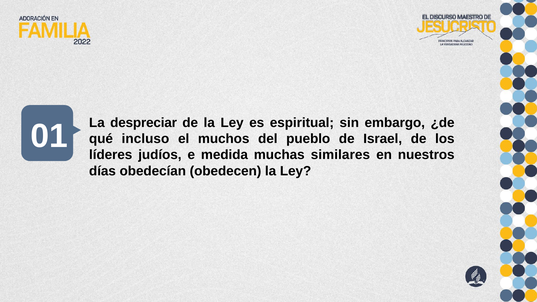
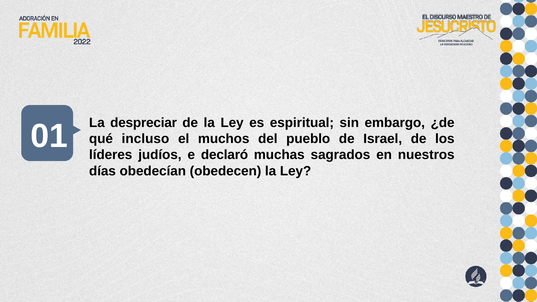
medida: medida -> declaró
similares: similares -> sagrados
